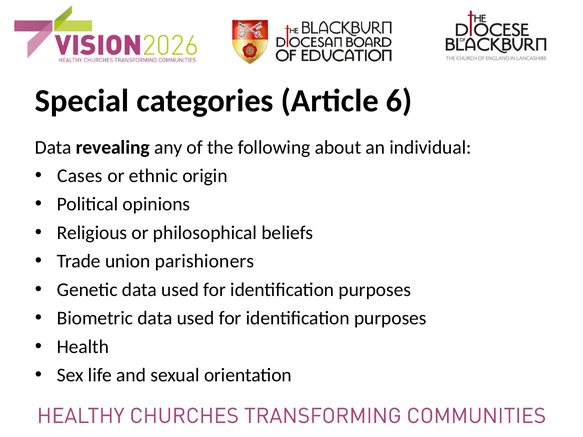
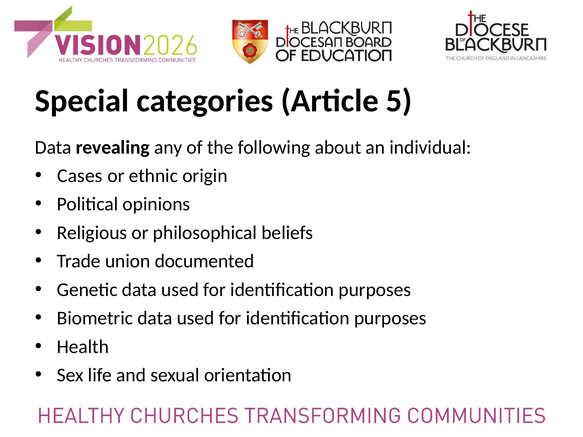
6: 6 -> 5
parishioners: parishioners -> documented
